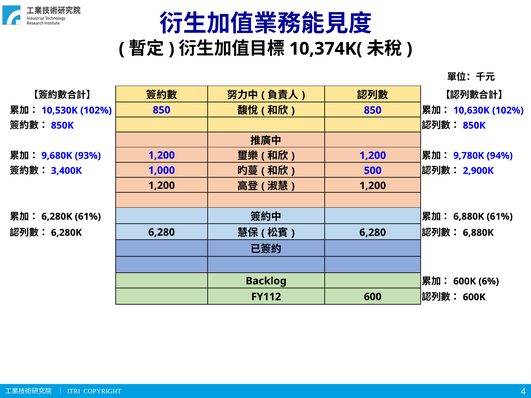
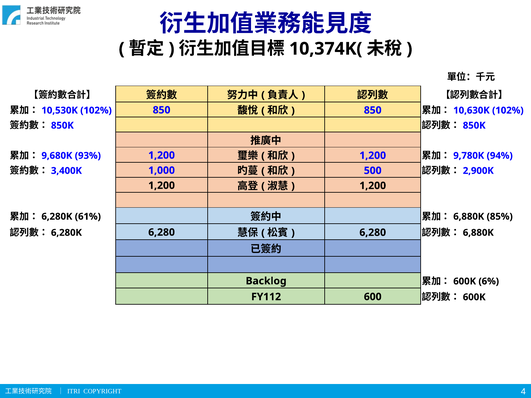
61% at (500, 217): 61% -> 85%
